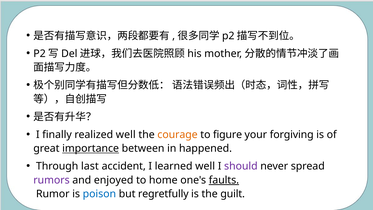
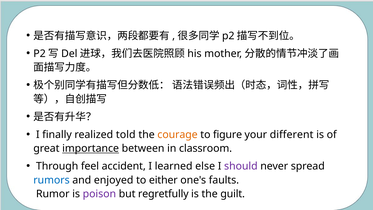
realized well: well -> told
forgiving: forgiving -> different
happened: happened -> classroom
last: last -> feel
learned well: well -> else
rumors colour: purple -> blue
home: home -> either
faults underline: present -> none
poison colour: blue -> purple
